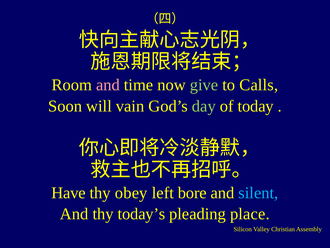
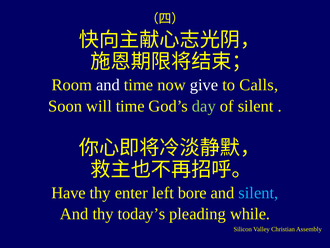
and at (108, 85) colour: pink -> white
give colour: light green -> white
will vain: vain -> time
of today: today -> silent
obey: obey -> enter
place: place -> while
